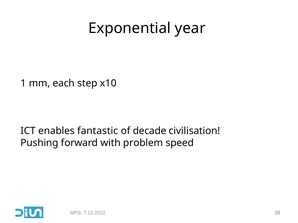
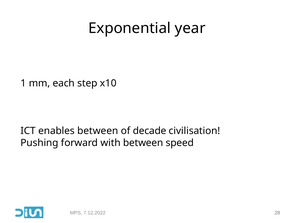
enables fantastic: fantastic -> between
with problem: problem -> between
